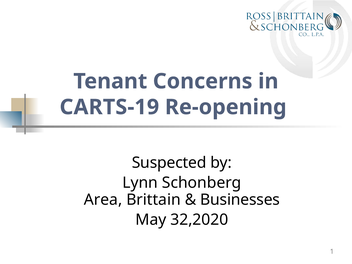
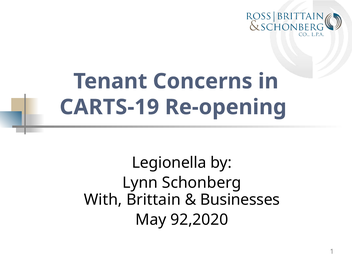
Suspected: Suspected -> Legionella
Area: Area -> With
32,2020: 32,2020 -> 92,2020
